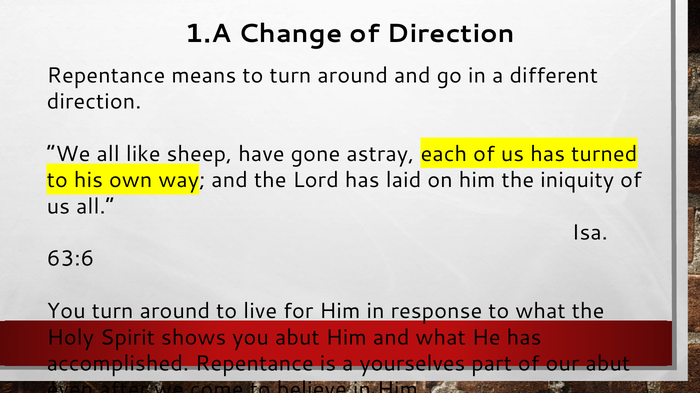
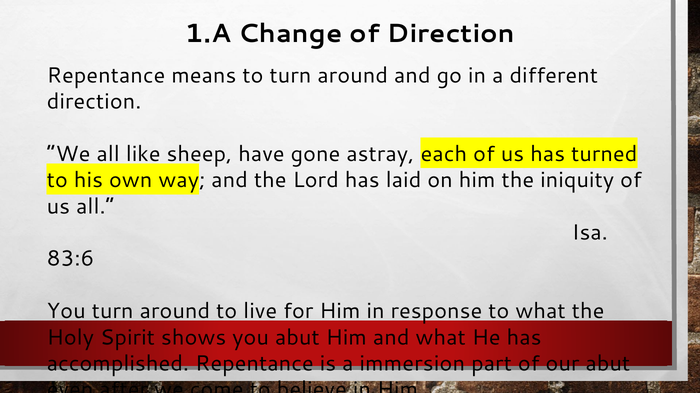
63:6: 63:6 -> 83:6
yourselves: yourselves -> immersion
